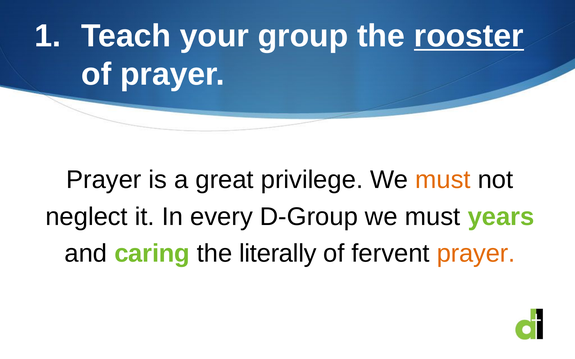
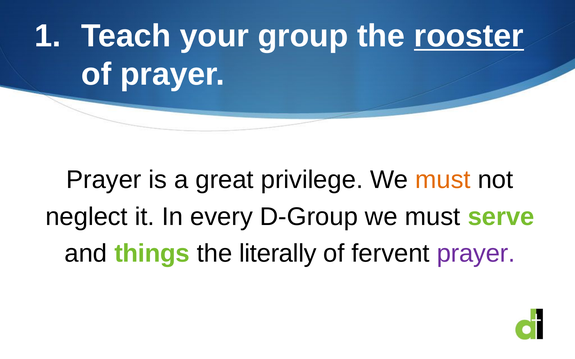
years: years -> serve
caring: caring -> things
prayer at (476, 254) colour: orange -> purple
